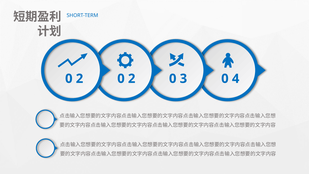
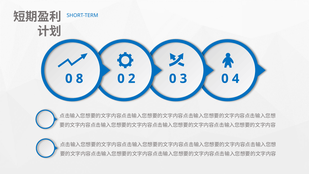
2 at (80, 79): 2 -> 8
